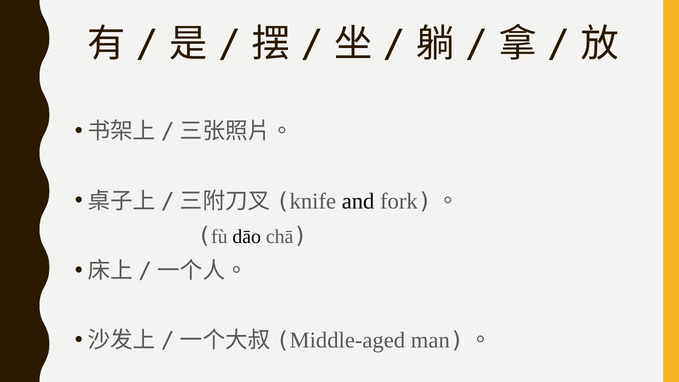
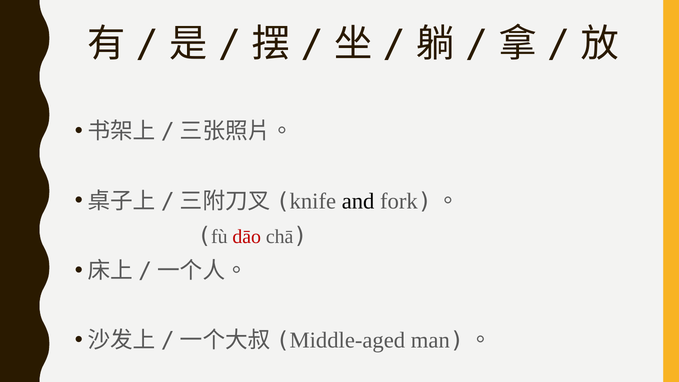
dāo colour: black -> red
